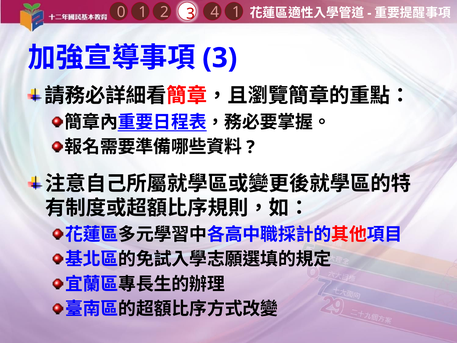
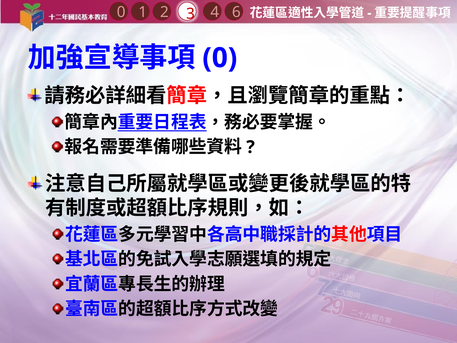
4 1: 1 -> 6
3 at (220, 58): 3 -> 0
